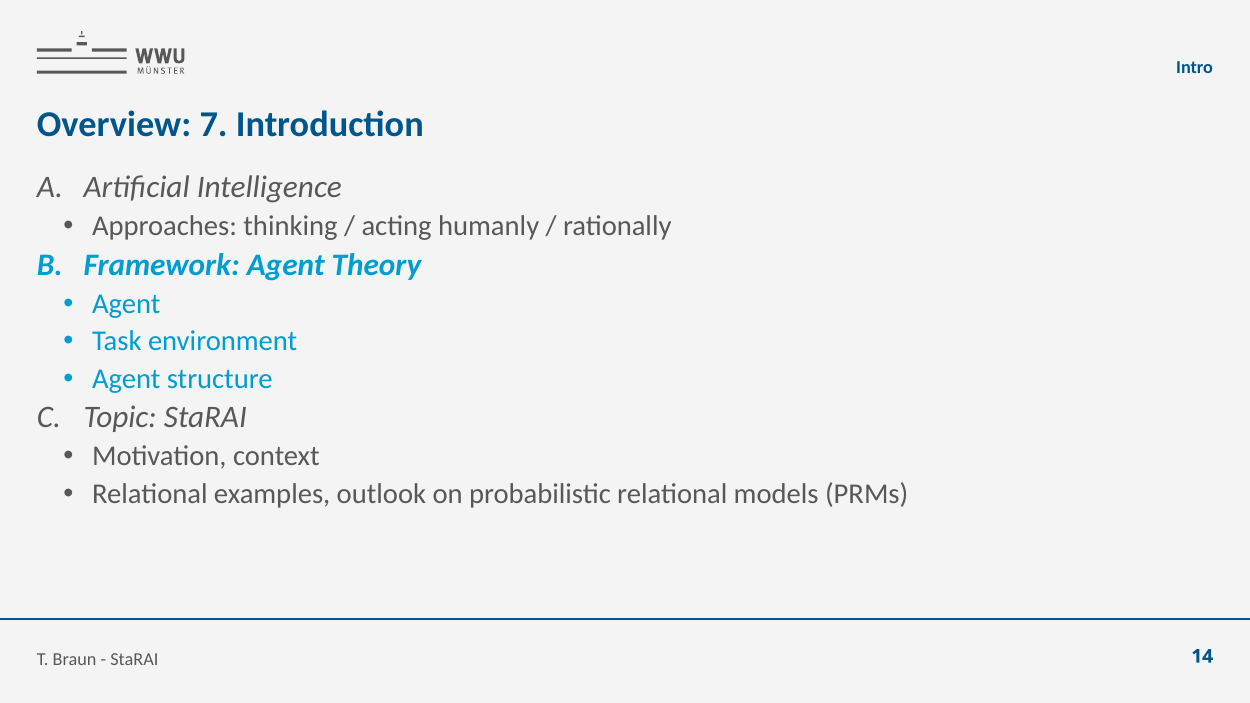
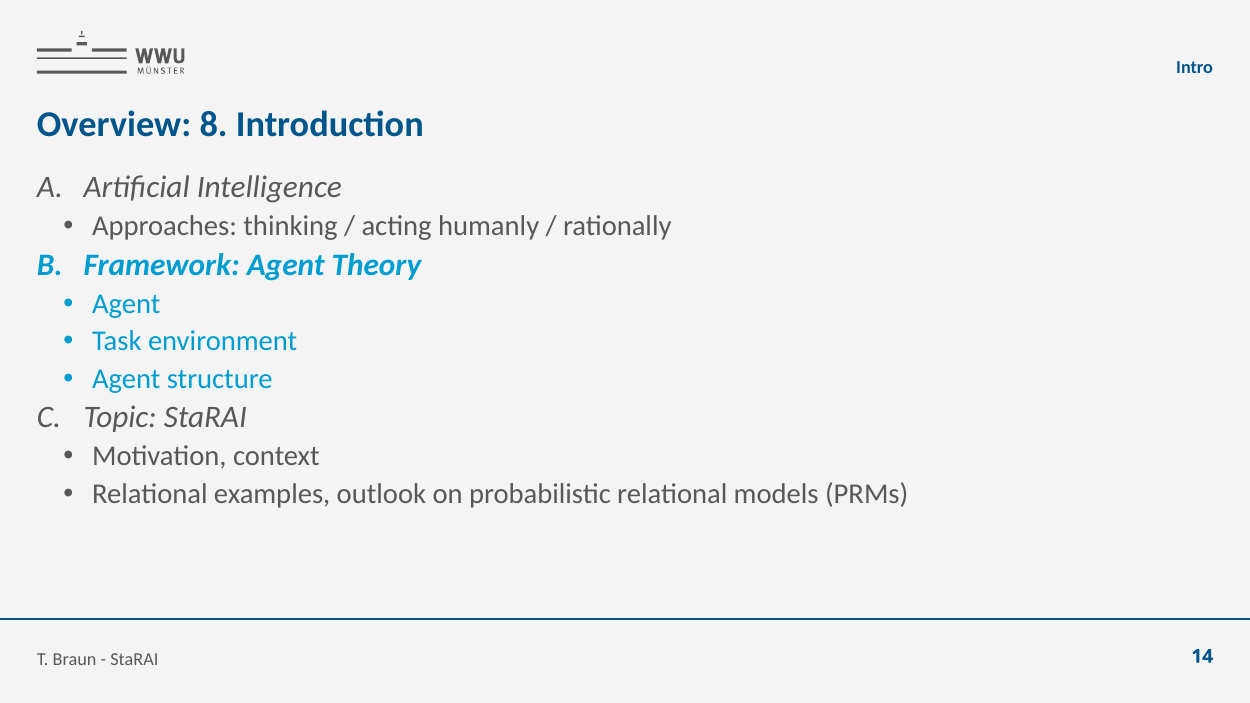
7: 7 -> 8
